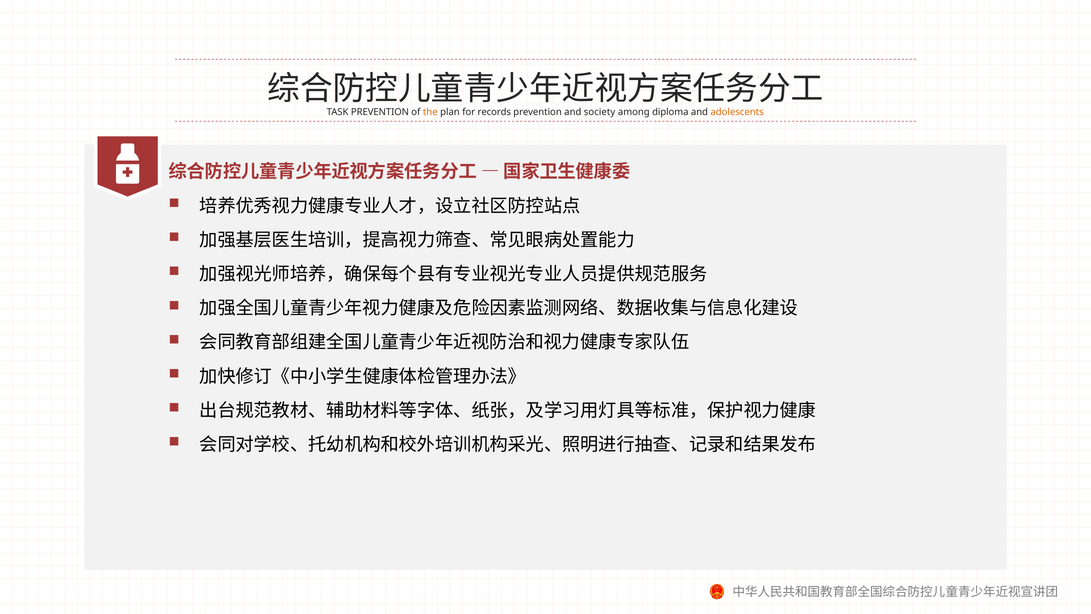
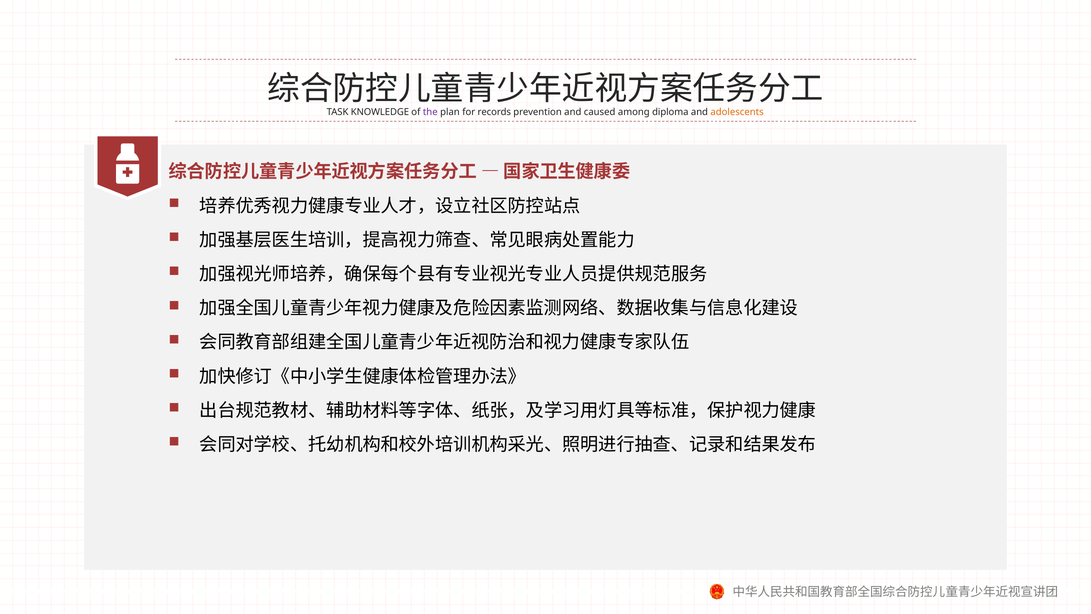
TASK PREVENTION: PREVENTION -> KNOWLEDGE
the colour: orange -> purple
society: society -> caused
